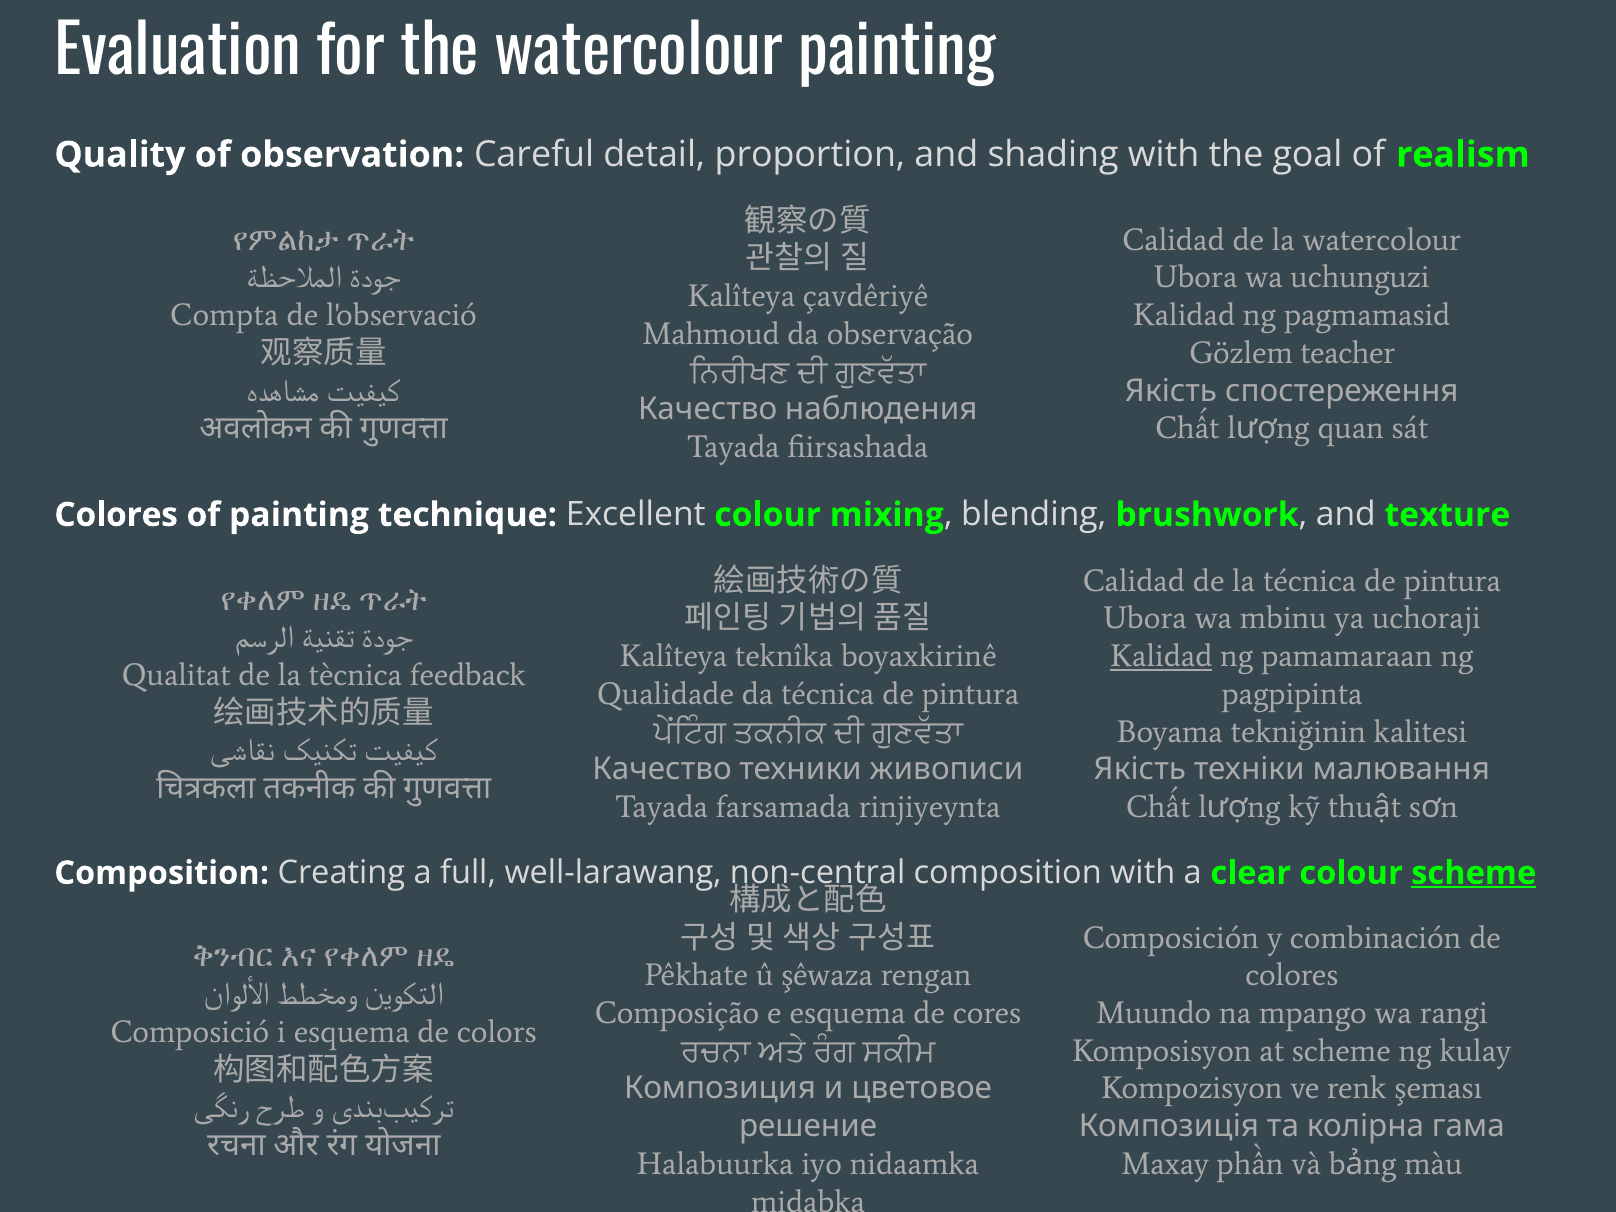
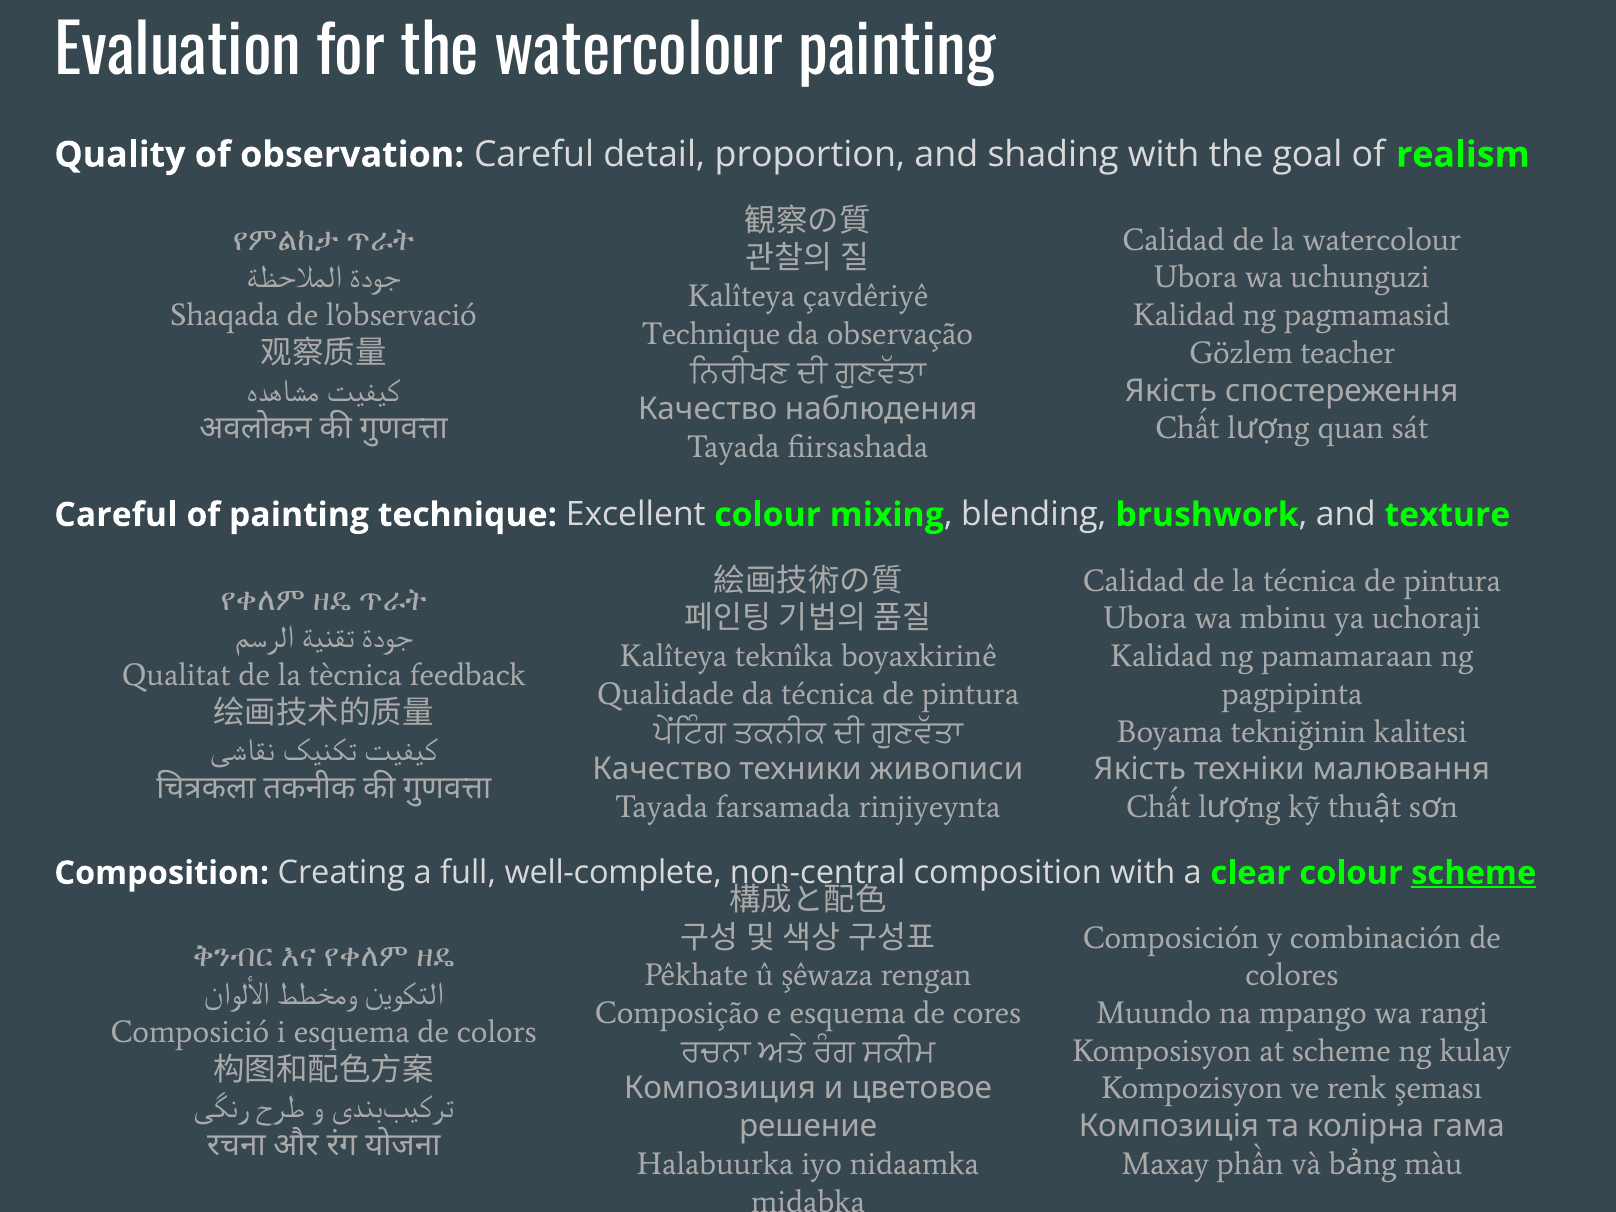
Compta: Compta -> Shaqada
Mahmoud at (711, 334): Mahmoud -> Technique
Colores at (116, 515): Colores -> Careful
Kalidad at (1161, 656) underline: present -> none
well-larawang: well-larawang -> well-complete
